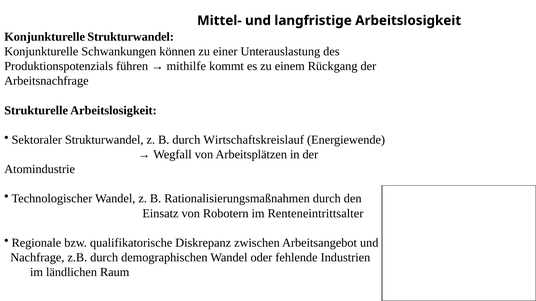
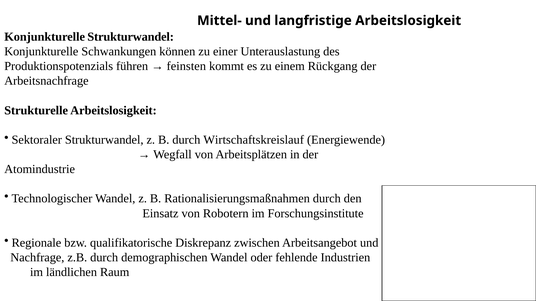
mithilfe: mithilfe -> feinsten
Renteneintrittsalter: Renteneintrittsalter -> Forschungsinstitute
